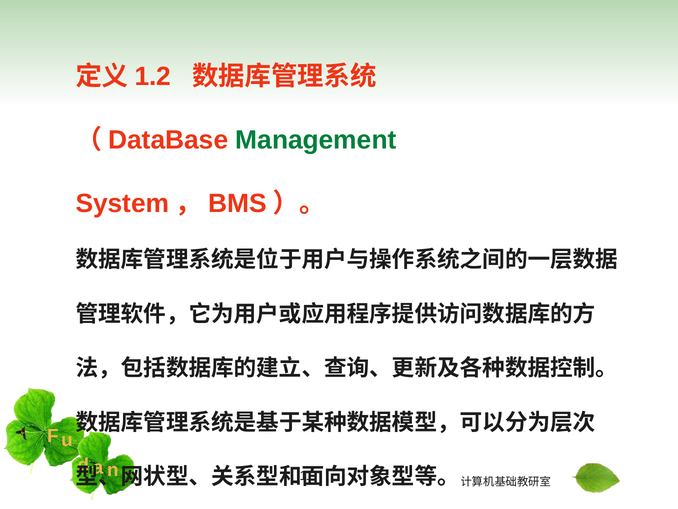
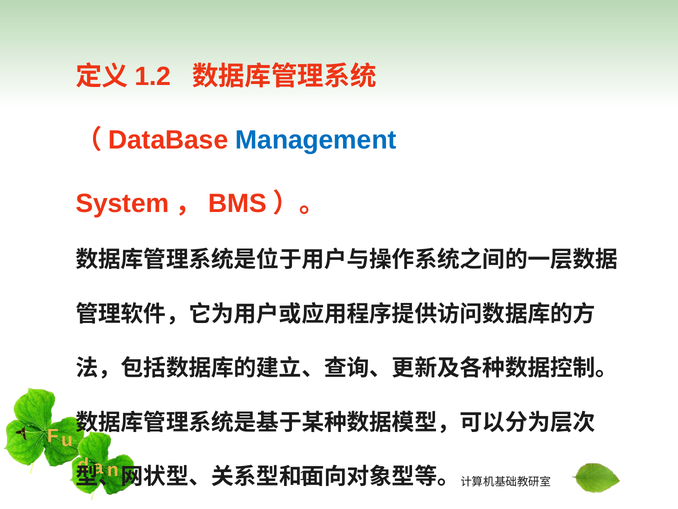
Management colour: green -> blue
